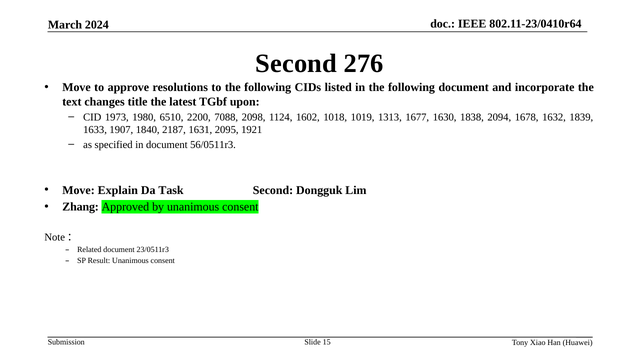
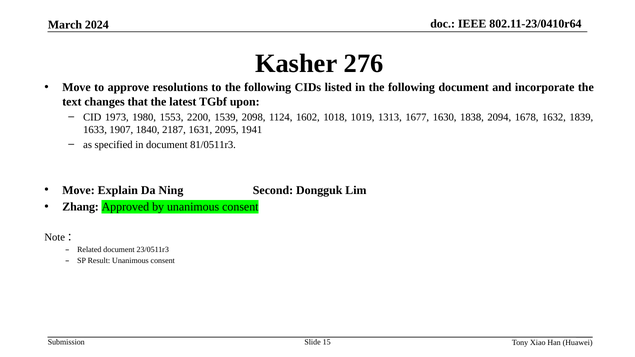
Second at (296, 64): Second -> Kasher
title: title -> that
6510: 6510 -> 1553
7088: 7088 -> 1539
1921: 1921 -> 1941
56/0511r3: 56/0511r3 -> 81/0511r3
Task: Task -> Ning
